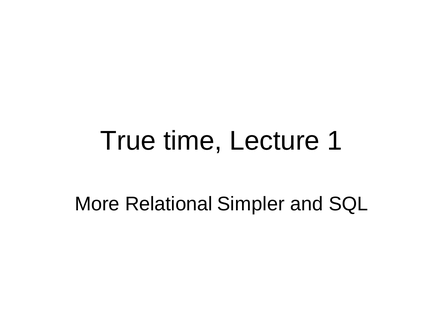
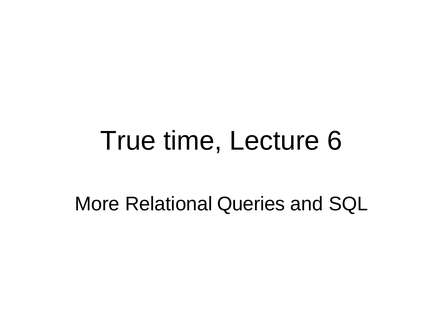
1: 1 -> 6
Simpler: Simpler -> Queries
